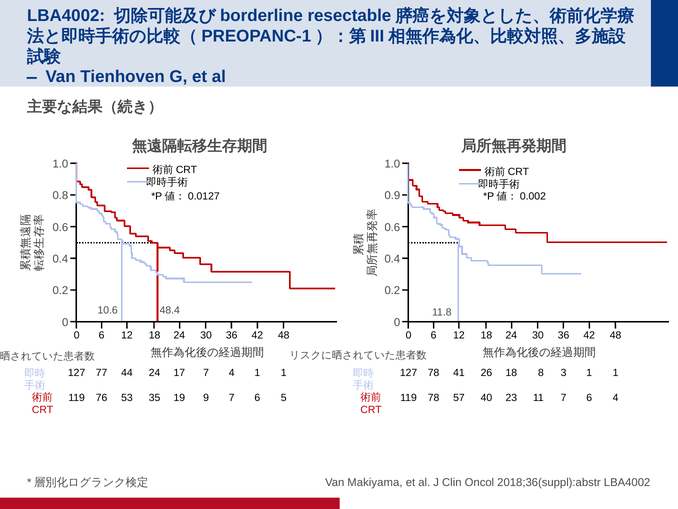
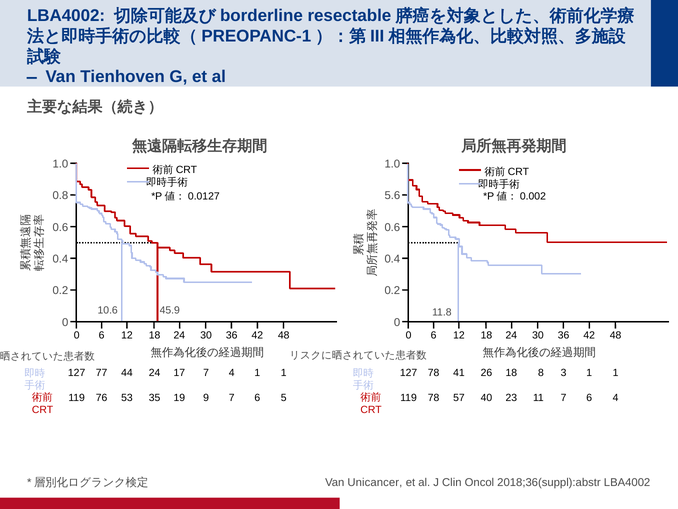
0.9: 0.9 -> 5.6
48.4: 48.4 -> 45.9
Makiyama: Makiyama -> Unicancer
